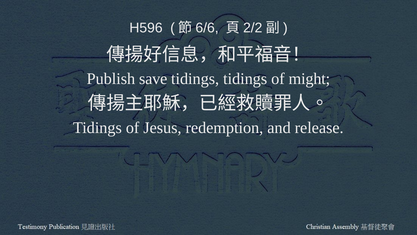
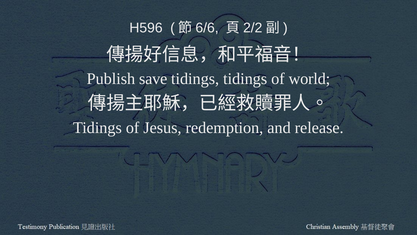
might: might -> world
